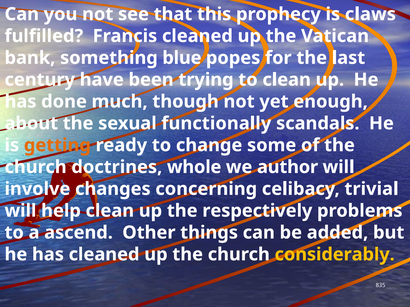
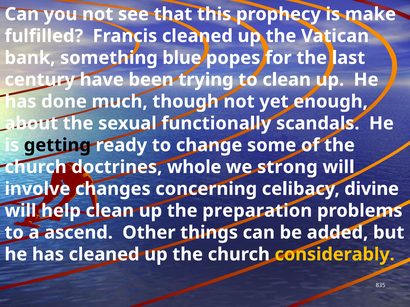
claws: claws -> make
getting colour: orange -> black
author: author -> strong
trivial: trivial -> divine
respectively: respectively -> preparation
